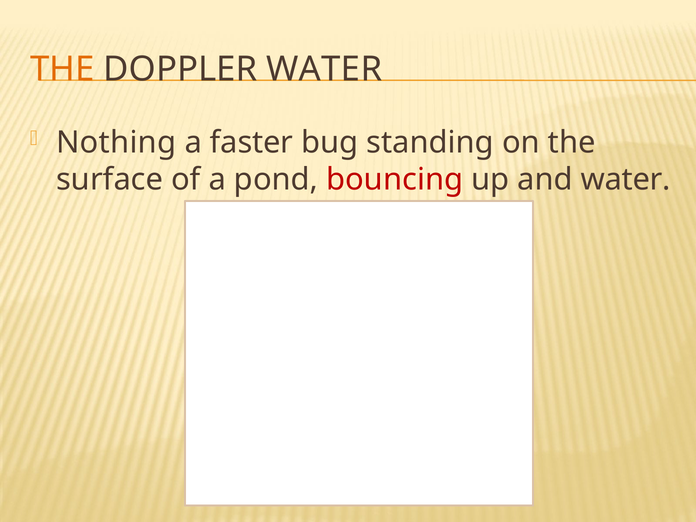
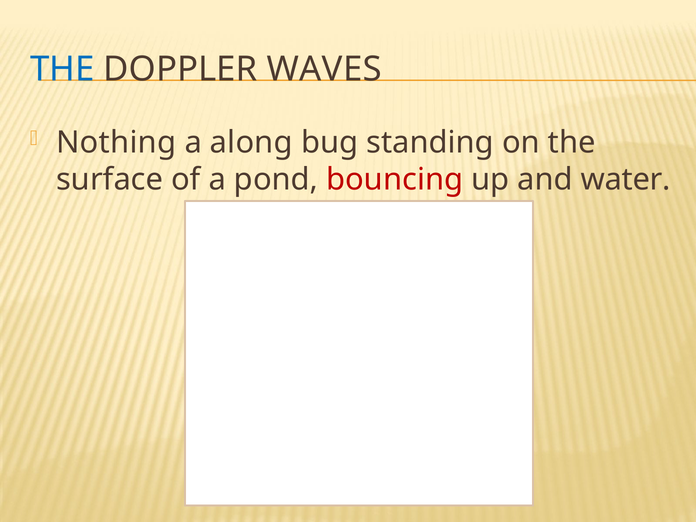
THE at (62, 69) colour: orange -> blue
DOPPLER WATER: WATER -> WAVES
faster: faster -> along
